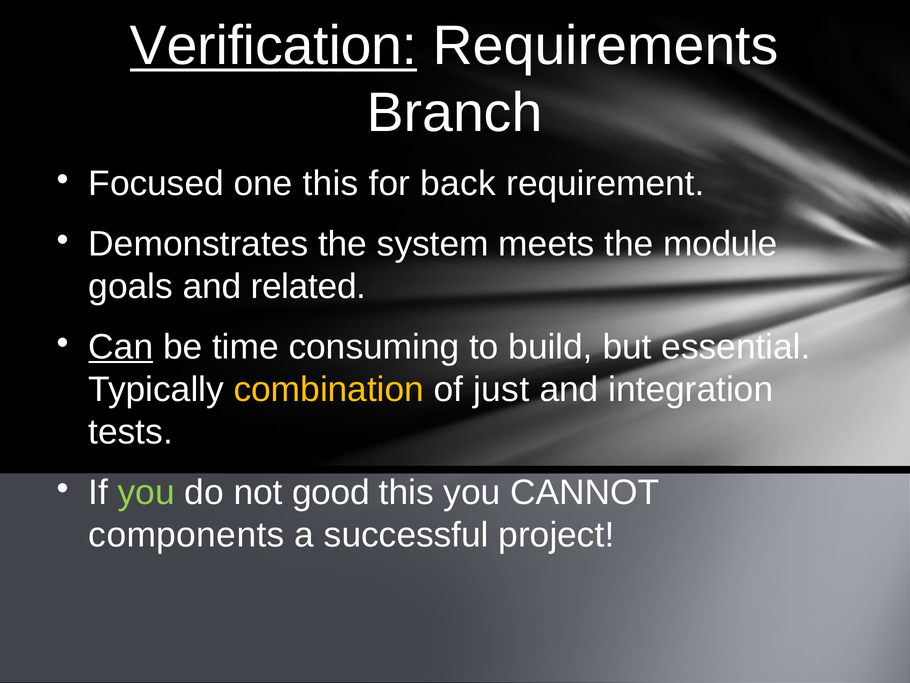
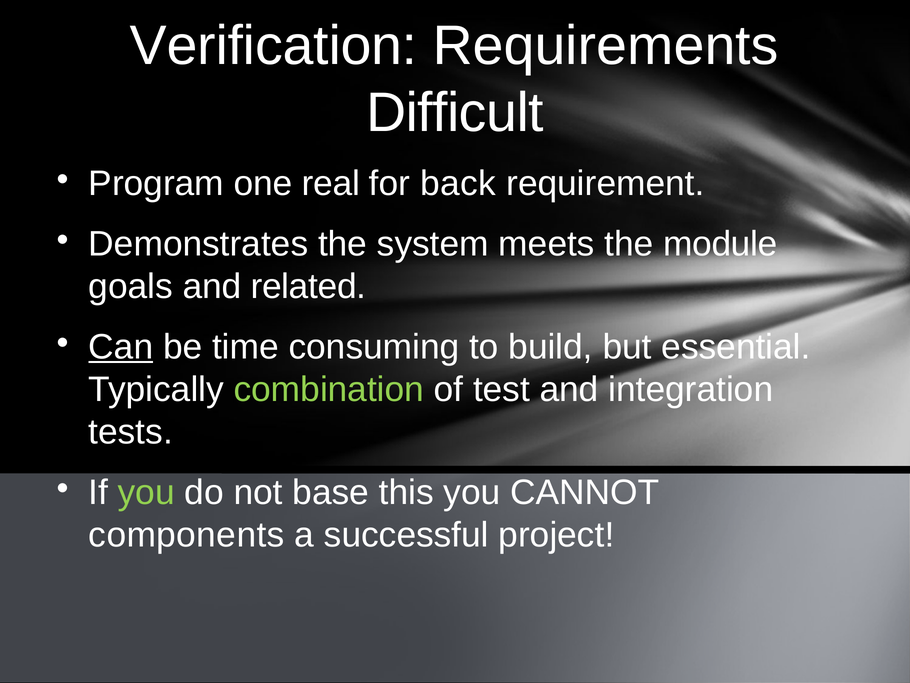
Verification underline: present -> none
Branch: Branch -> Difficult
Focused: Focused -> Program
one this: this -> real
combination colour: yellow -> light green
just: just -> test
good: good -> base
